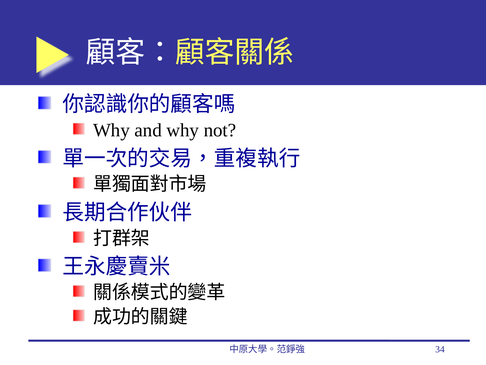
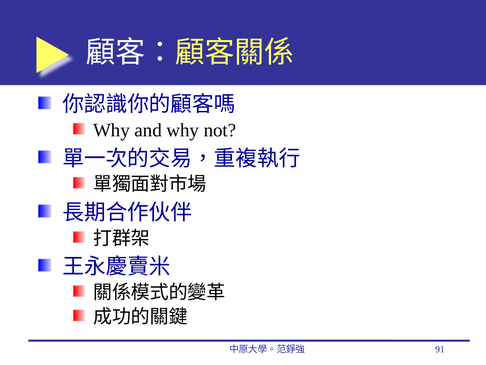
34: 34 -> 91
